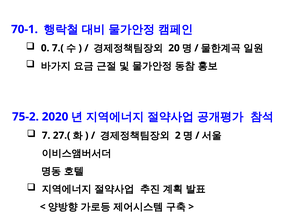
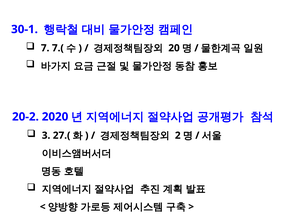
70-1: 70-1 -> 30-1
0: 0 -> 7
75-2: 75-2 -> 20-2
7: 7 -> 3
